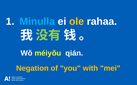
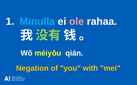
ole colour: yellow -> pink
